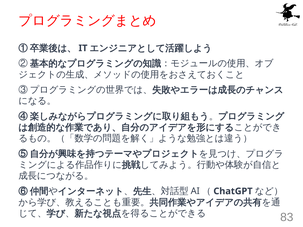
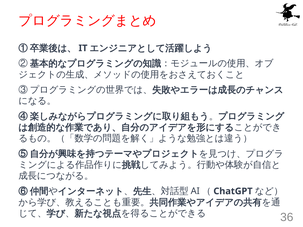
83: 83 -> 36
